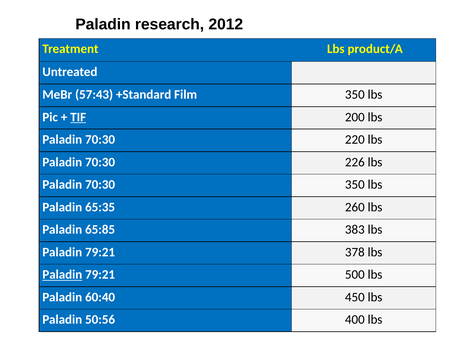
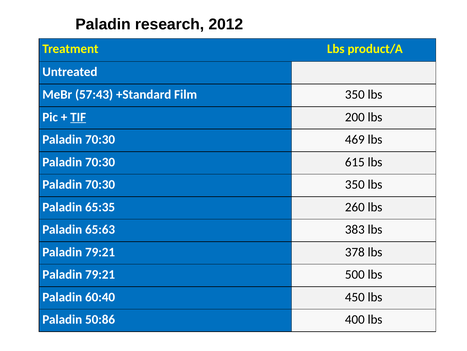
220: 220 -> 469
226: 226 -> 615
65:85: 65:85 -> 65:63
Paladin at (62, 274) underline: present -> none
50:56: 50:56 -> 50:86
